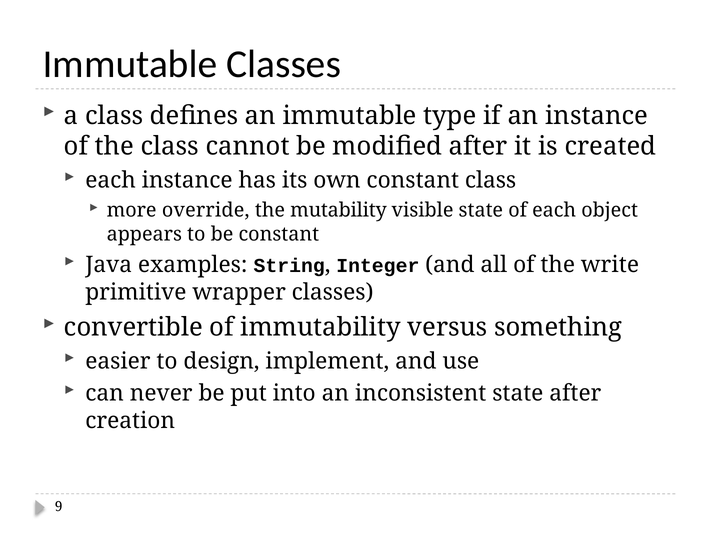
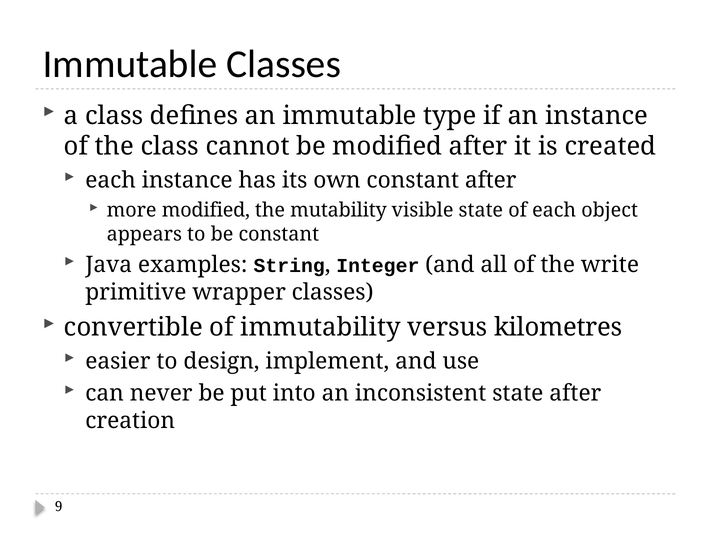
constant class: class -> after
more override: override -> modified
something: something -> kilometres
